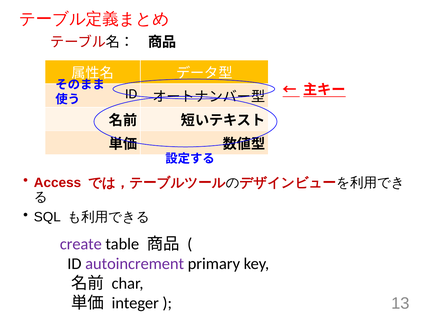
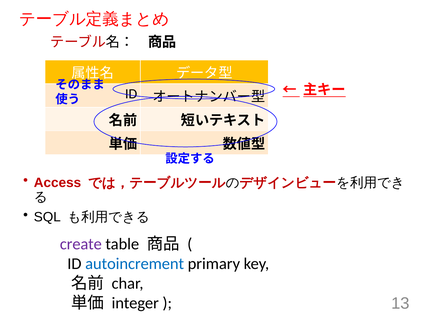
autoincrement colour: purple -> blue
